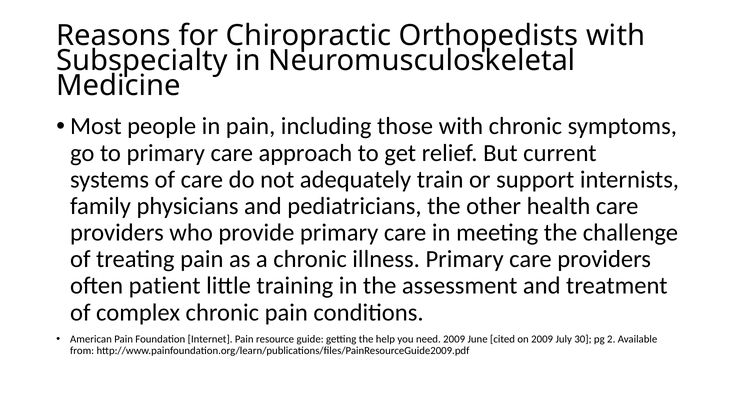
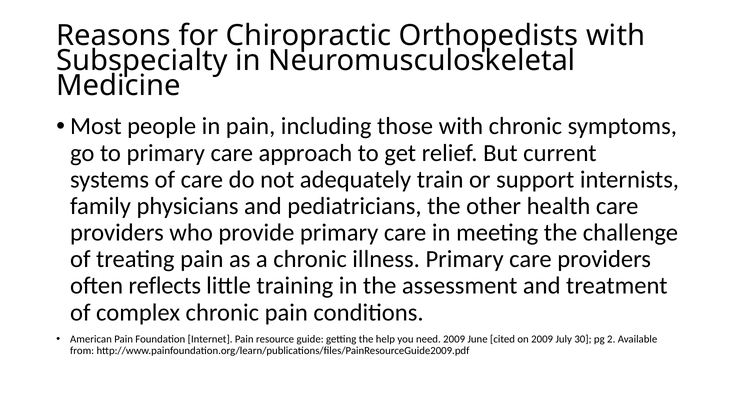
patient: patient -> reflects
